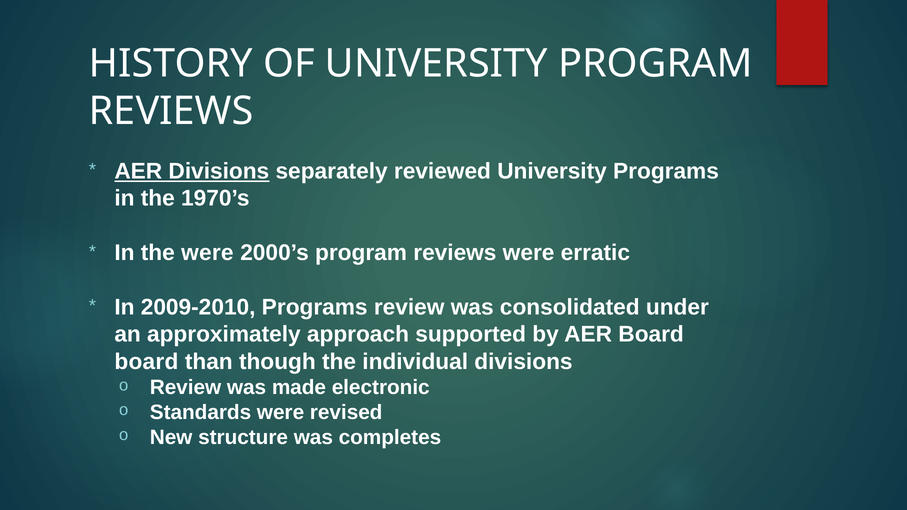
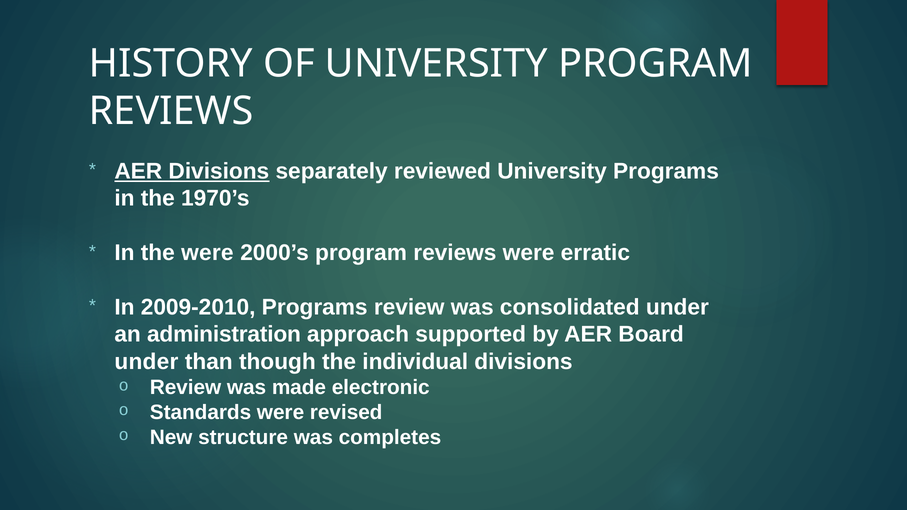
approximately: approximately -> administration
board at (146, 362): board -> under
